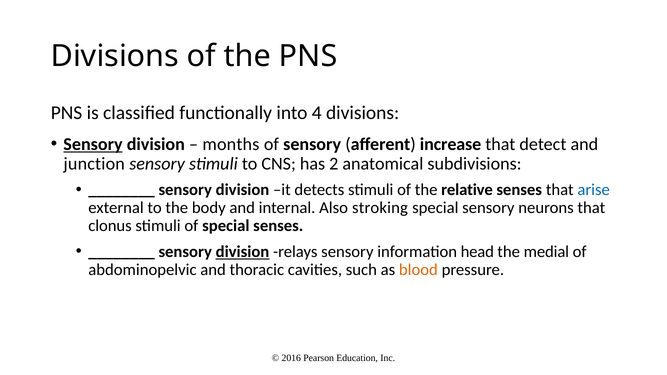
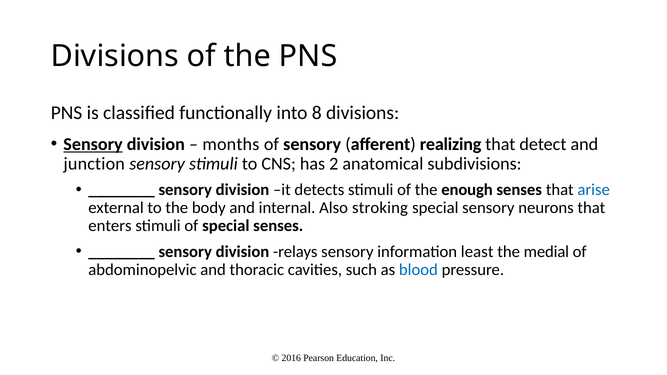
4: 4 -> 8
increase: increase -> realizing
relative: relative -> enough
clonus: clonus -> enters
division at (243, 252) underline: present -> none
head: head -> least
blood colour: orange -> blue
